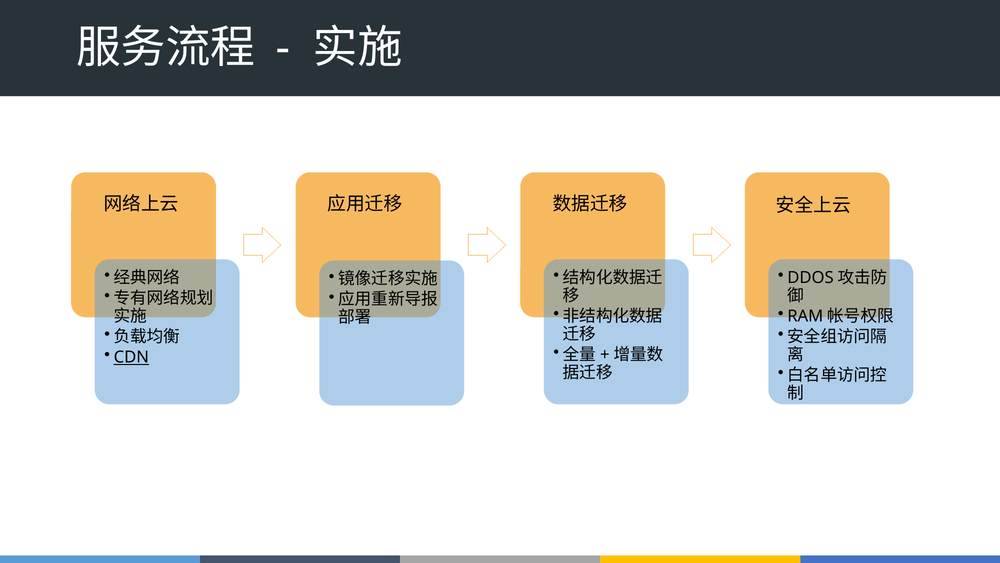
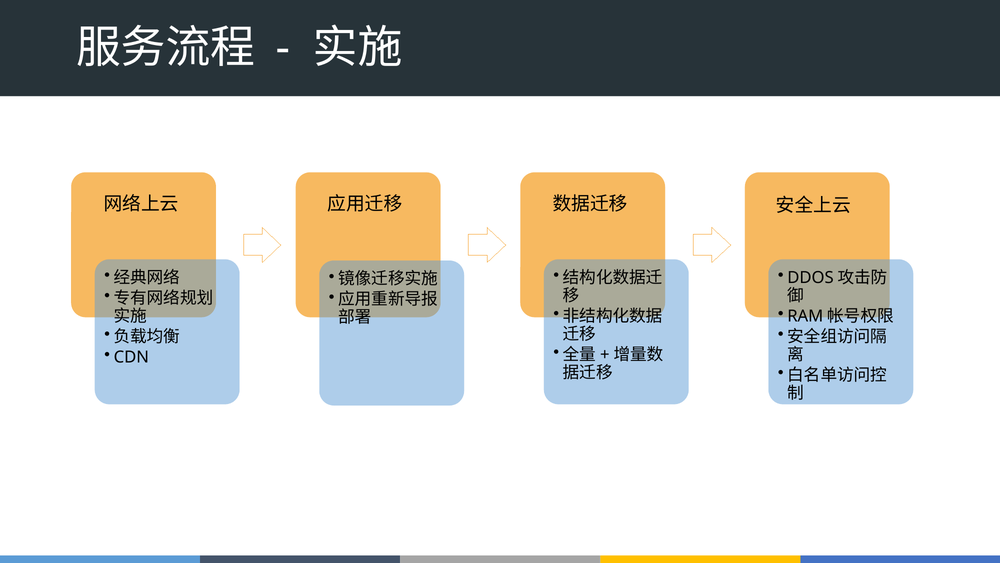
CDN underline: present -> none
